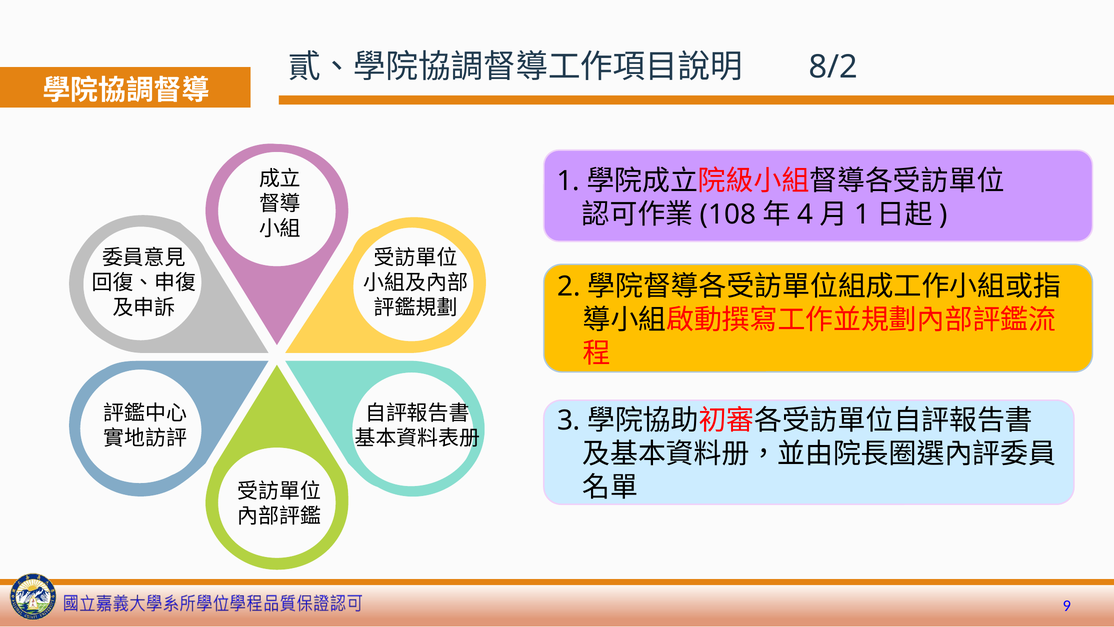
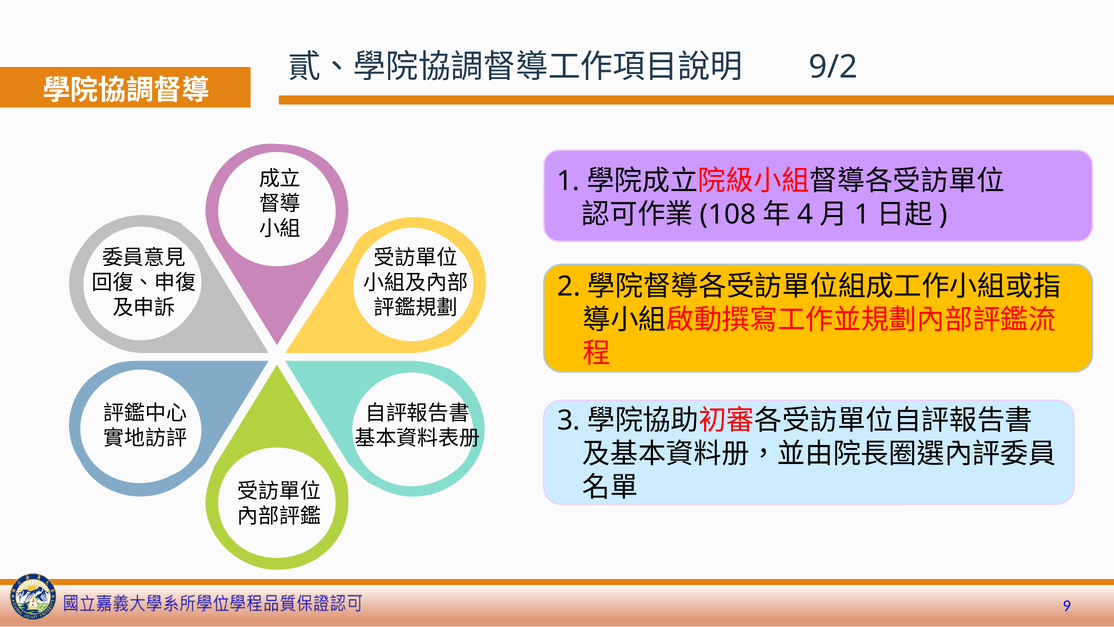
8/2: 8/2 -> 9/2
